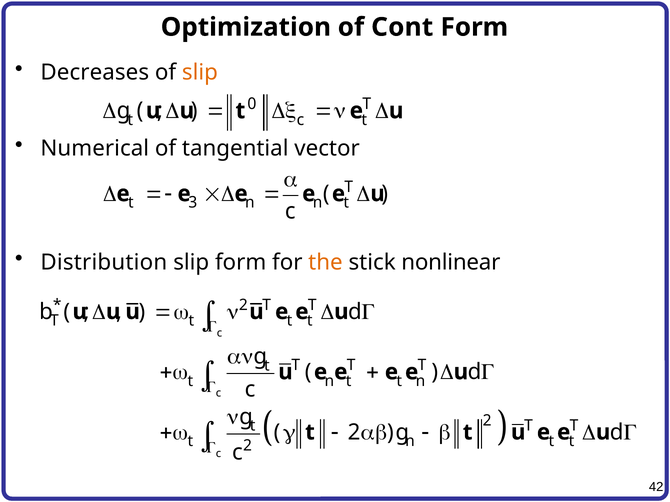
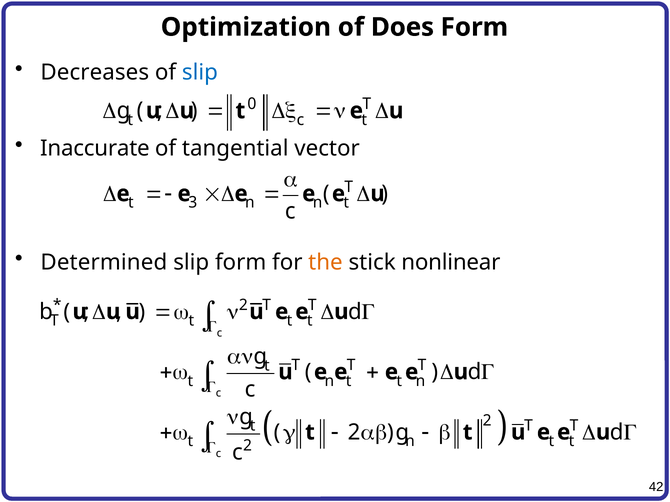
Cont: Cont -> Does
slip at (200, 73) colour: orange -> blue
Numerical: Numerical -> Inaccurate
Distribution: Distribution -> Determined
